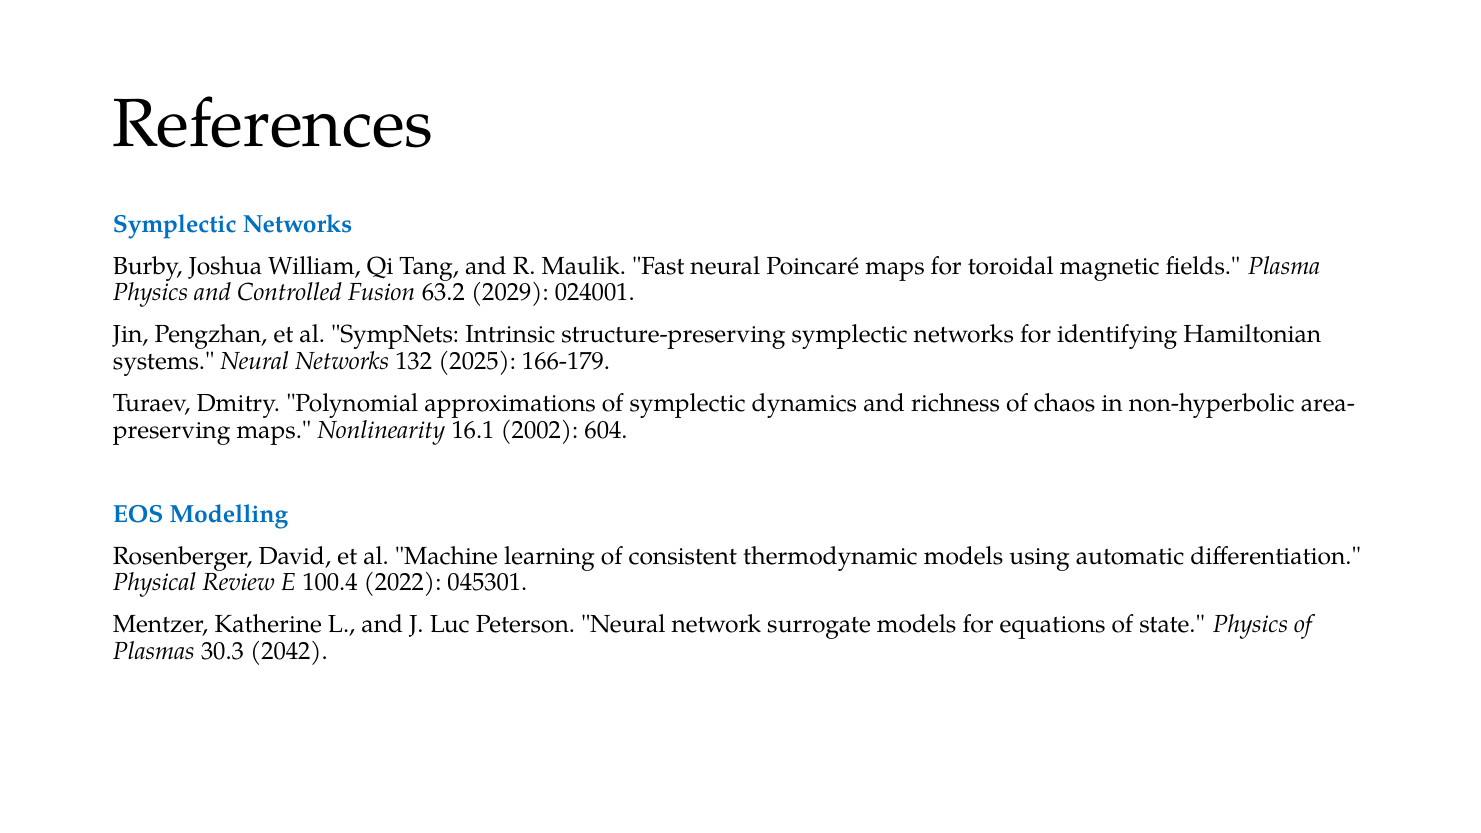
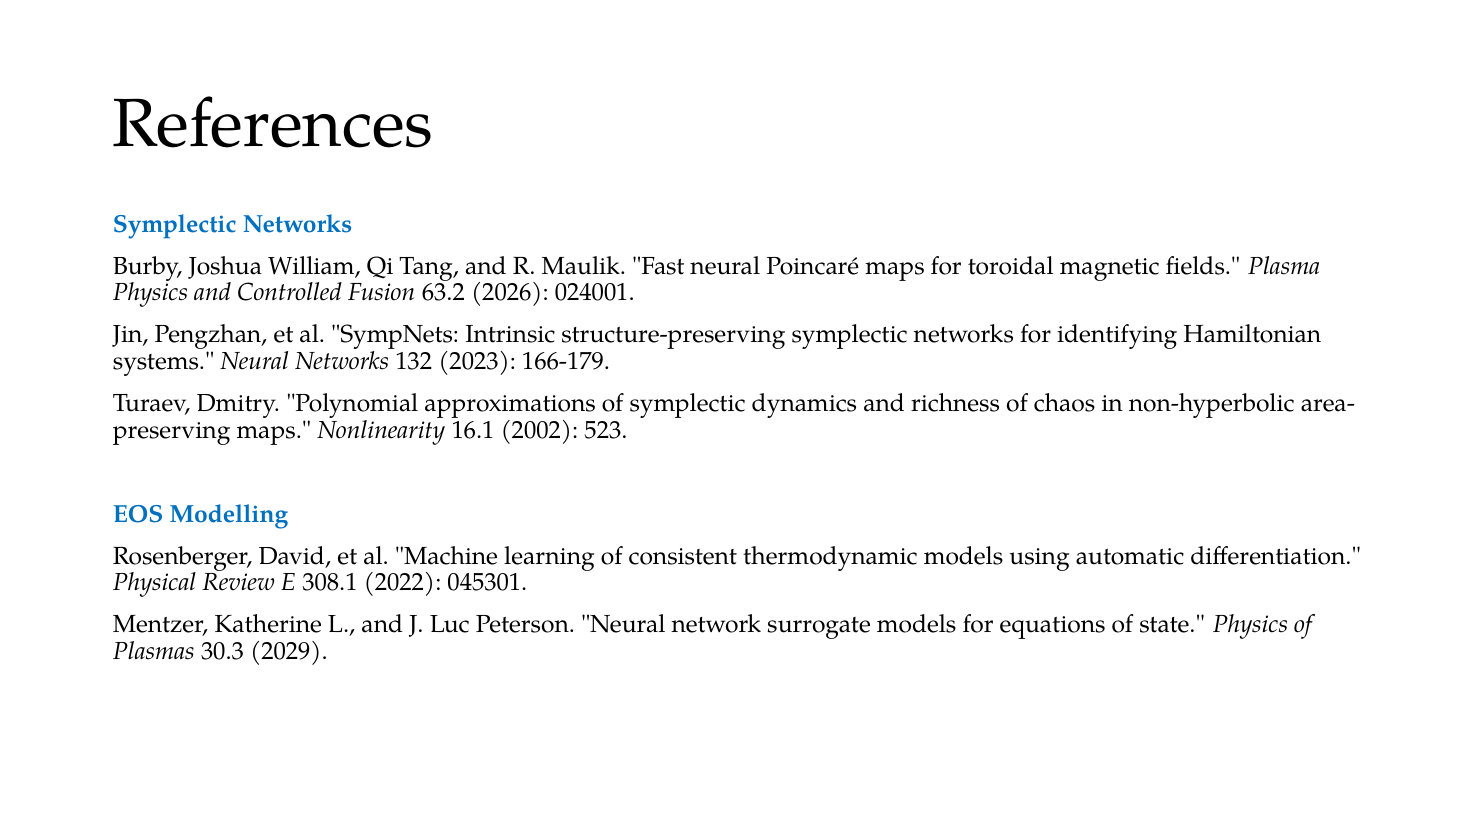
2029: 2029 -> 2026
2025: 2025 -> 2023
604: 604 -> 523
100.4: 100.4 -> 308.1
2042: 2042 -> 2029
